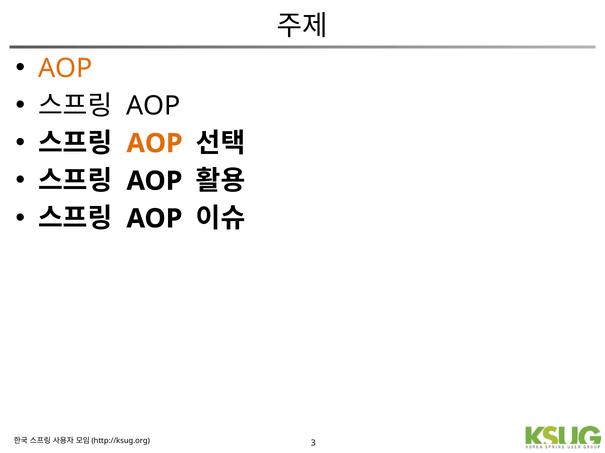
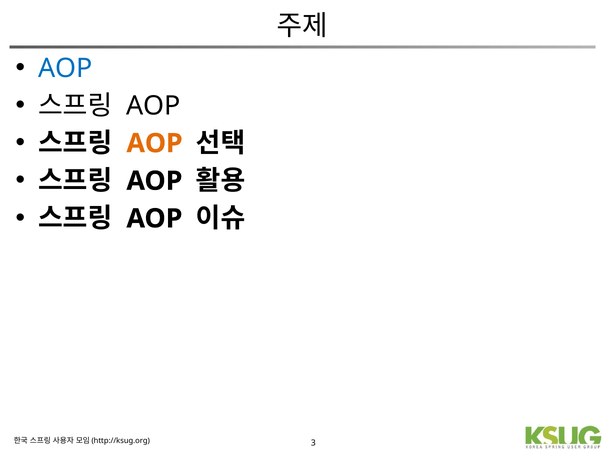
AOP at (65, 68) colour: orange -> blue
